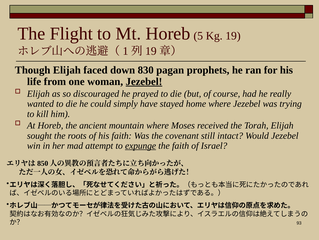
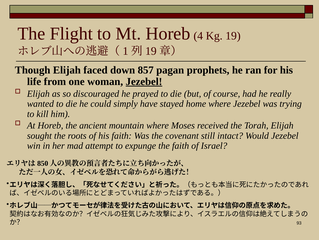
5: 5 -> 4
830: 830 -> 857
expunge underline: present -> none
